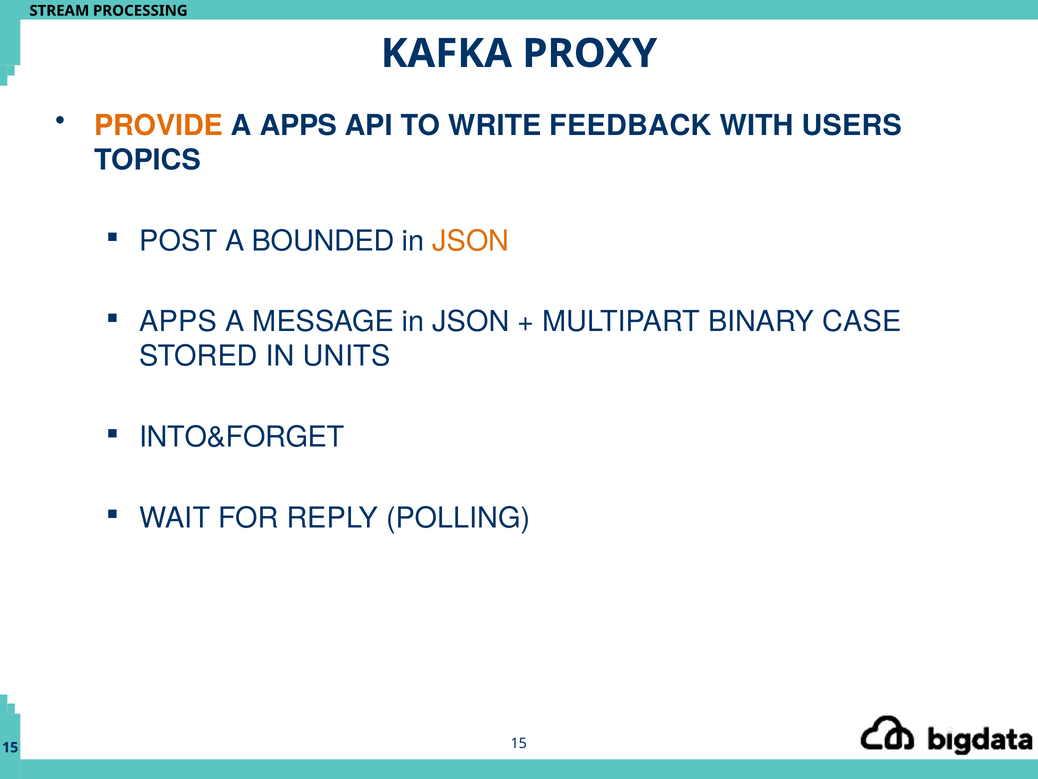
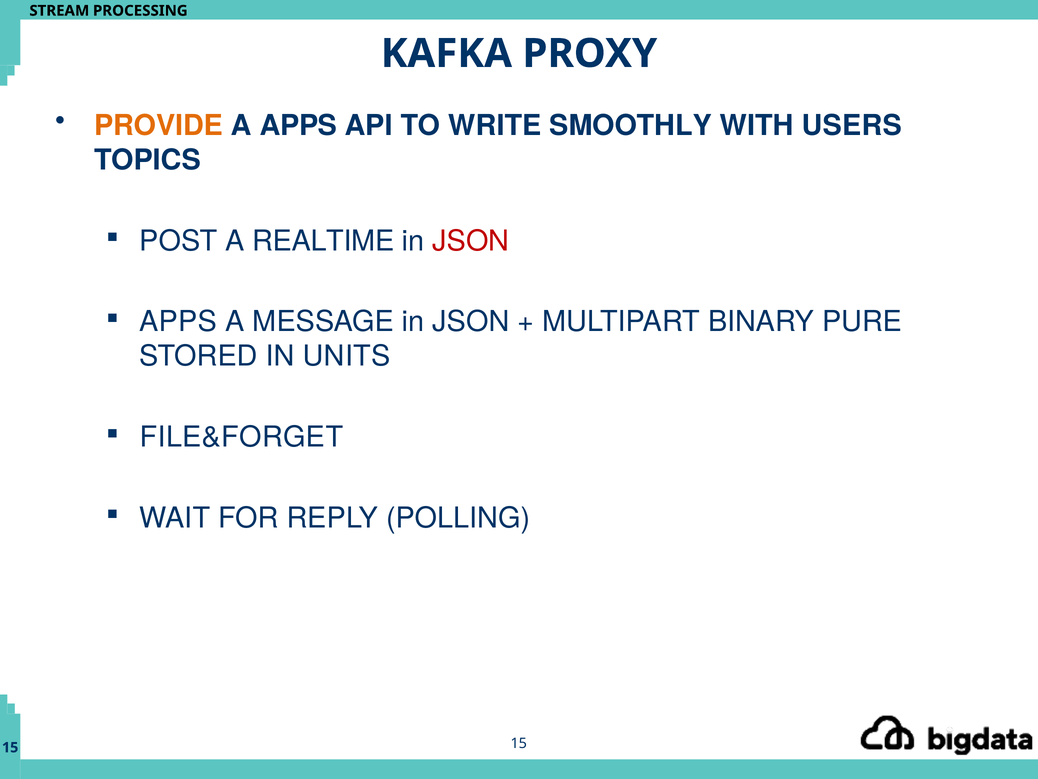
FEEDBACK: FEEDBACK -> SMOOTHLY
BOUNDED: BOUNDED -> REALTIME
JSON at (471, 241) colour: orange -> red
CASE: CASE -> PURE
INTO&FORGET: INTO&FORGET -> FILE&FORGET
